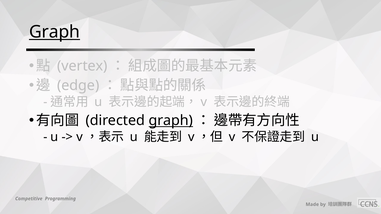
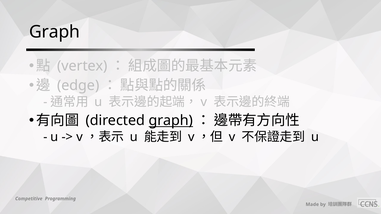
Graph at (55, 32) underline: present -> none
